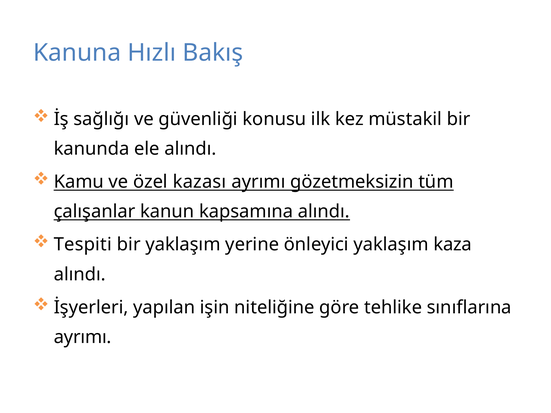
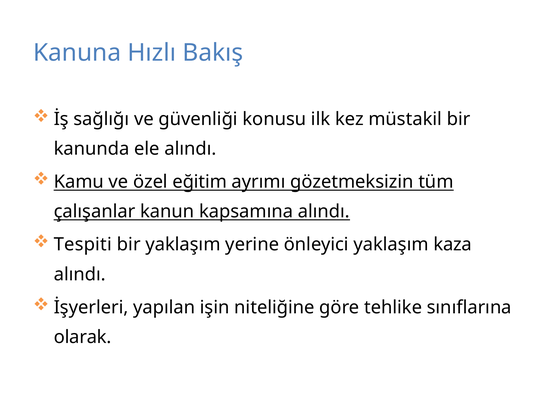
kazası: kazası -> eğitim
ayrımı at (83, 337): ayrımı -> olarak
